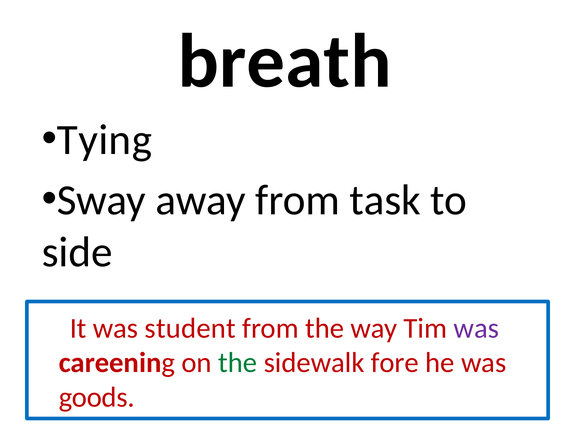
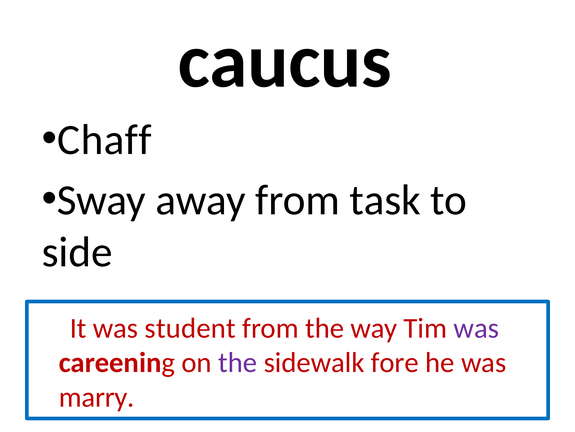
breath: breath -> caucus
Tying: Tying -> Chaff
the at (238, 362) colour: green -> purple
goods: goods -> marry
